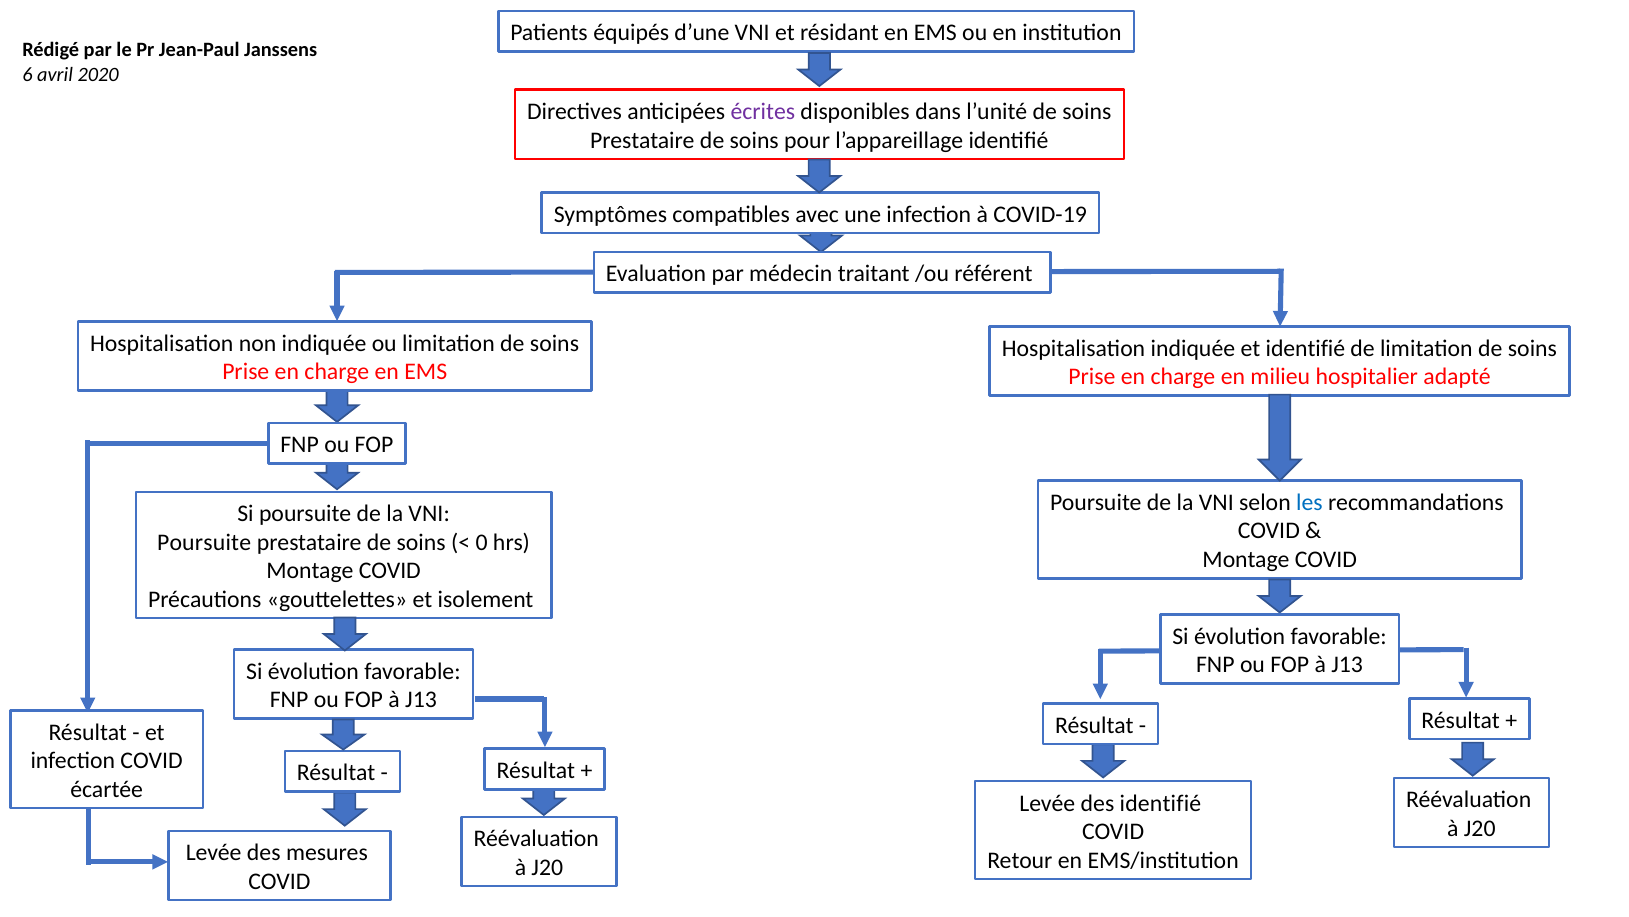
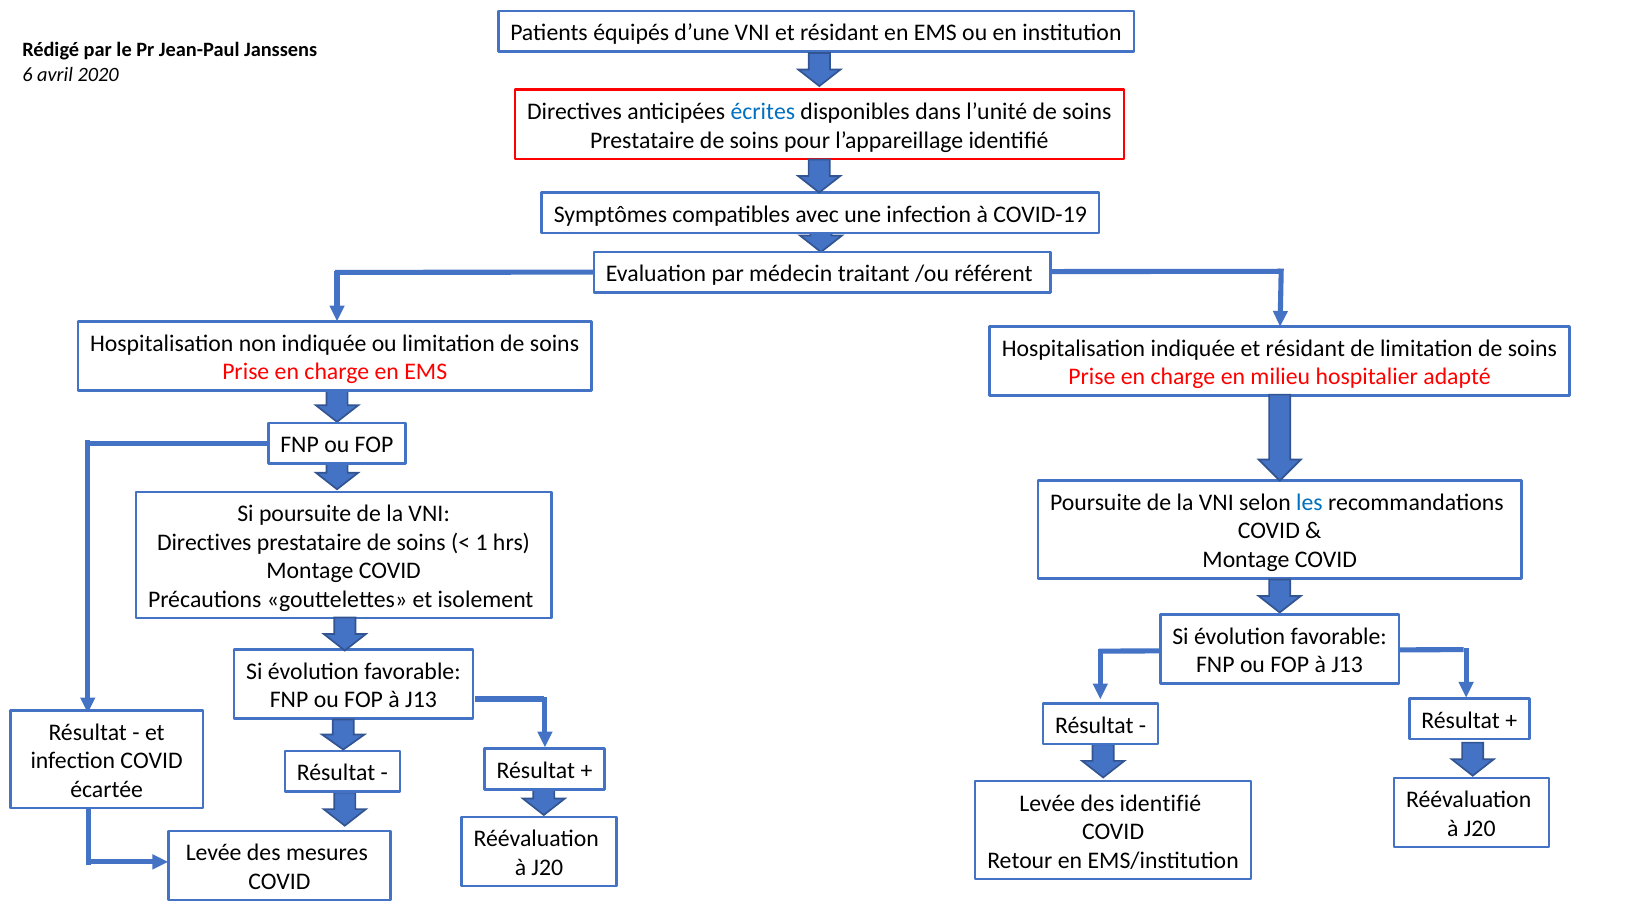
écrites colour: purple -> blue
indiquée et identifié: identifié -> résidant
Poursuite at (204, 542): Poursuite -> Directives
0: 0 -> 1
